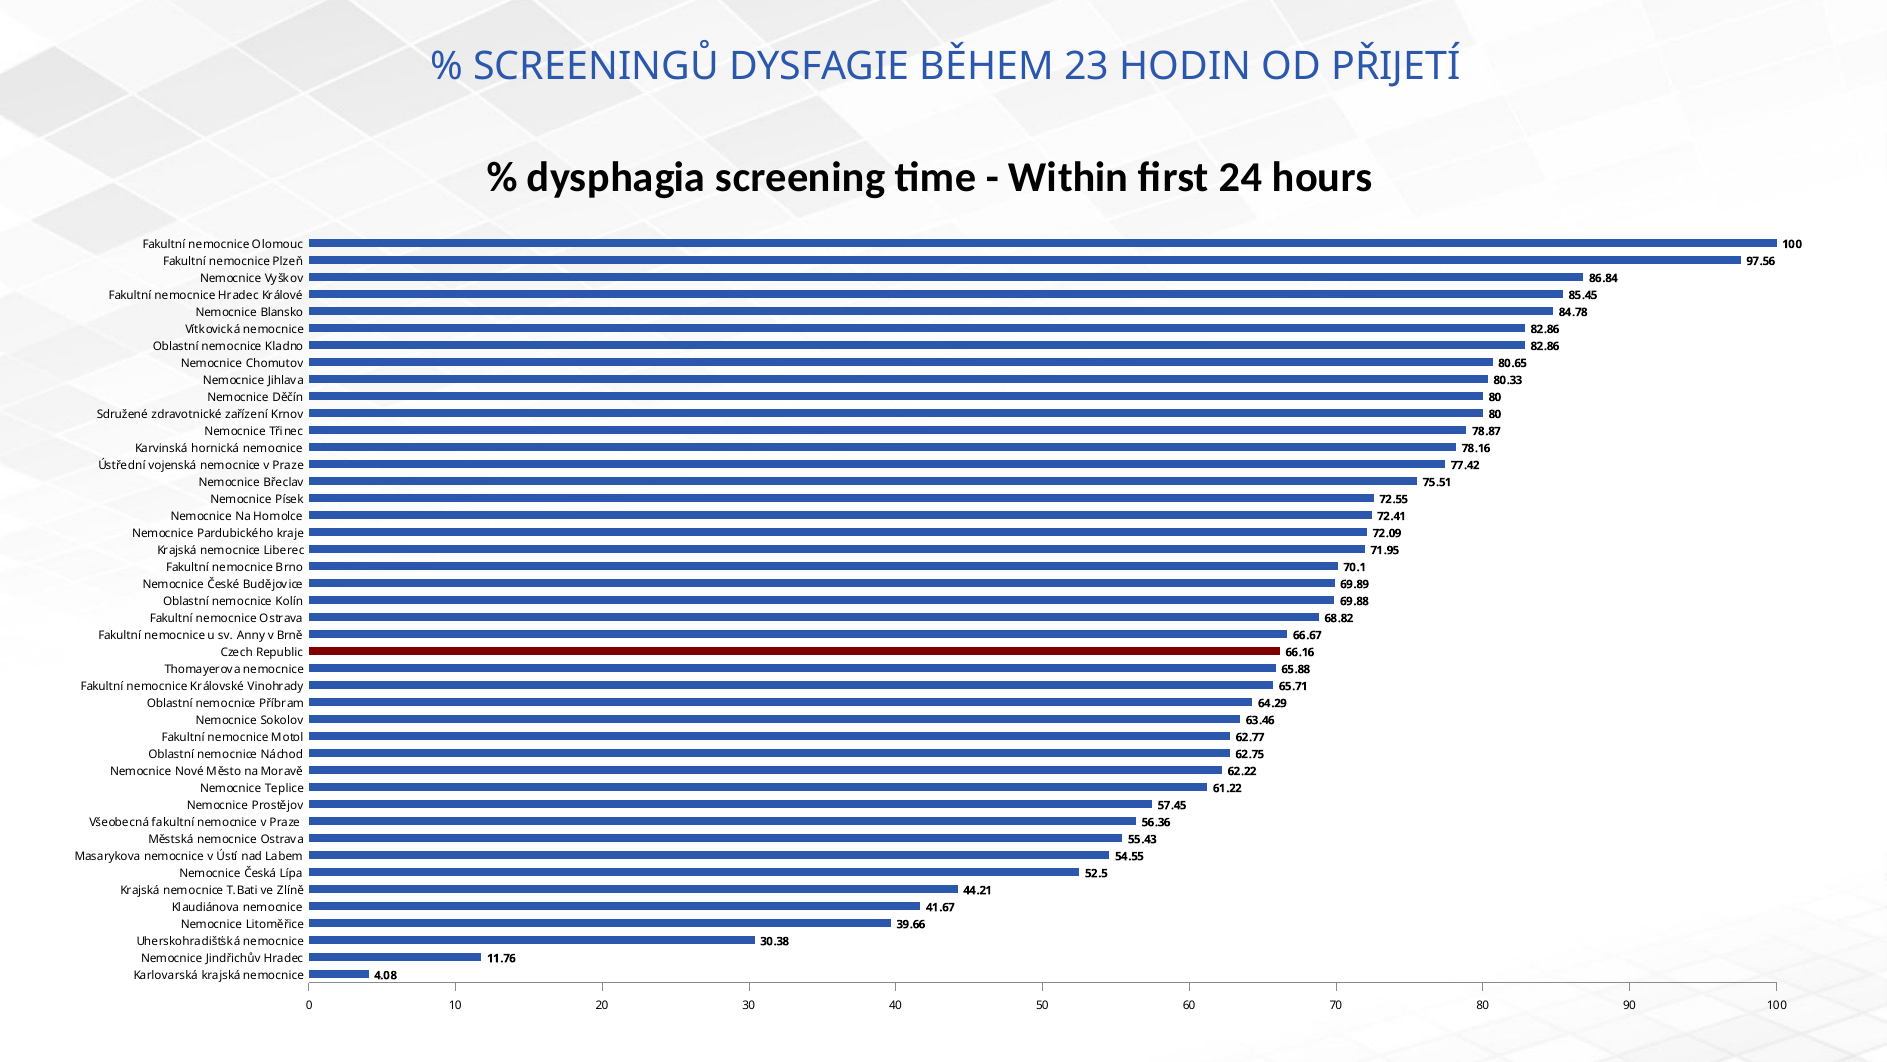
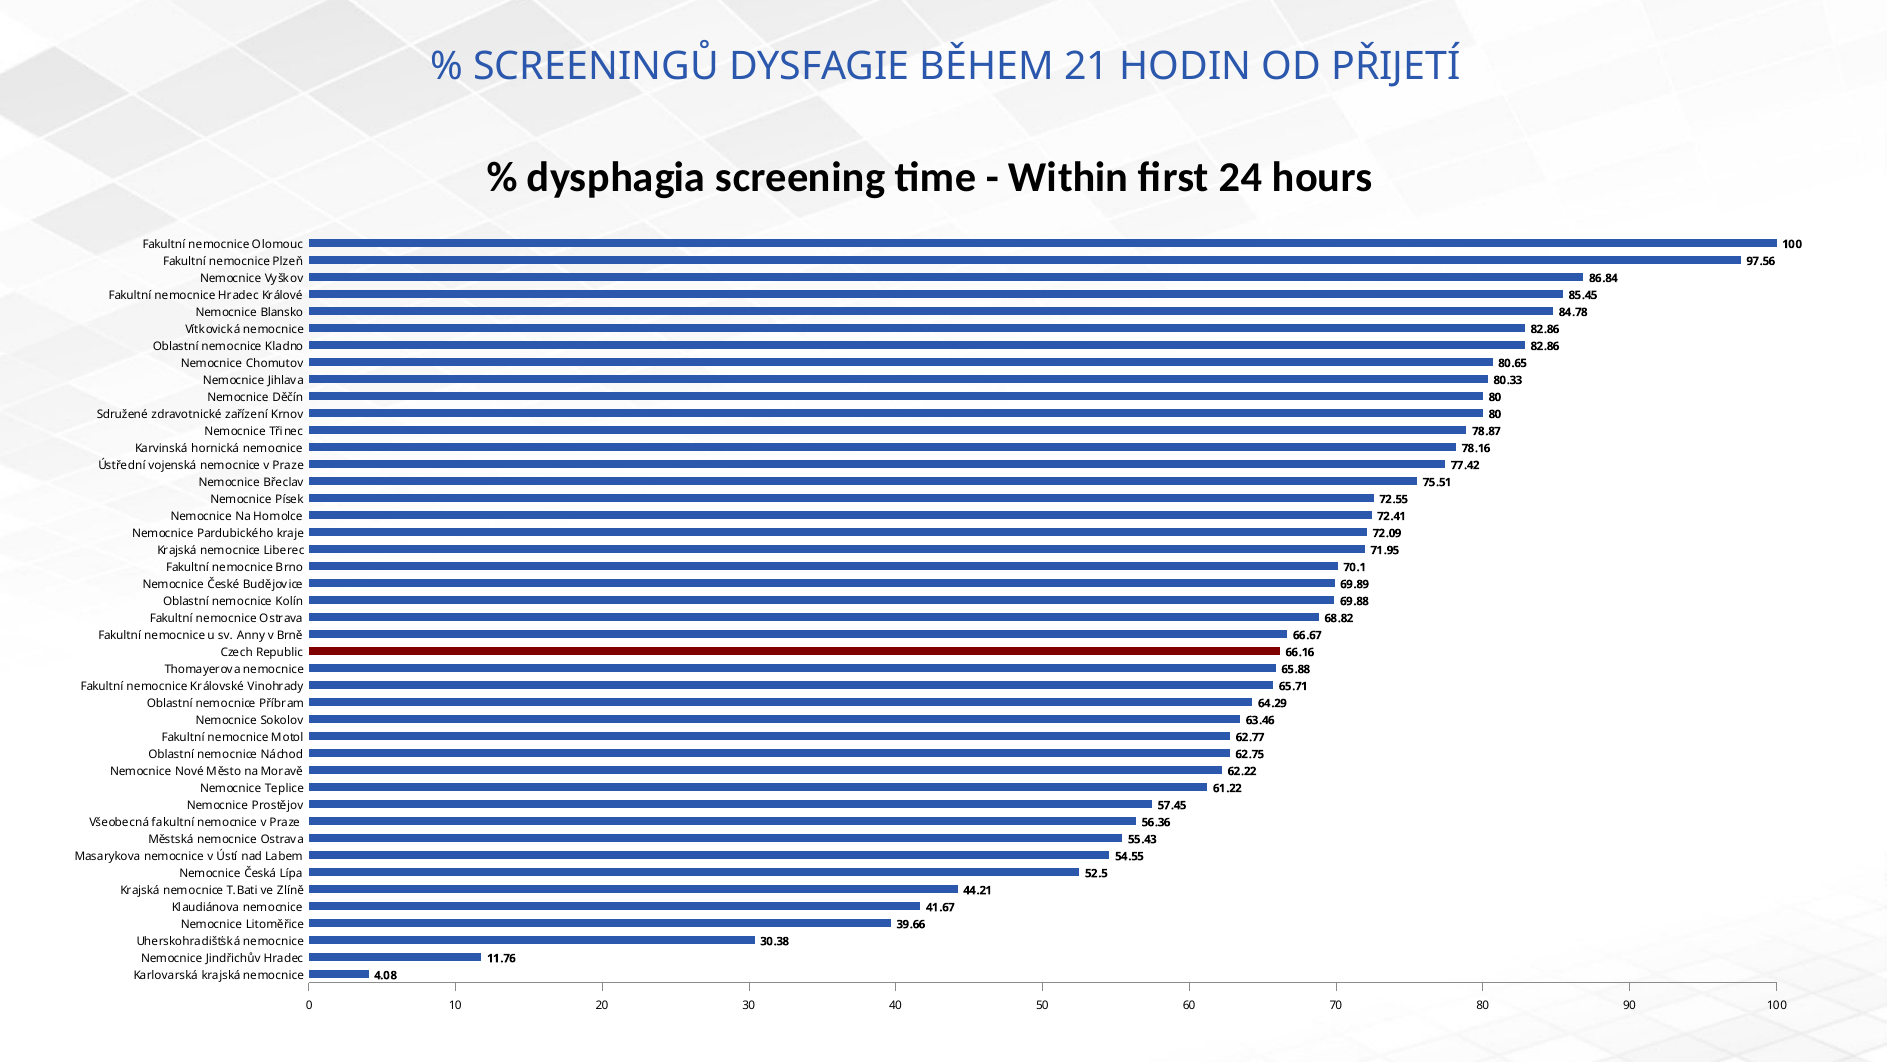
23: 23 -> 21
